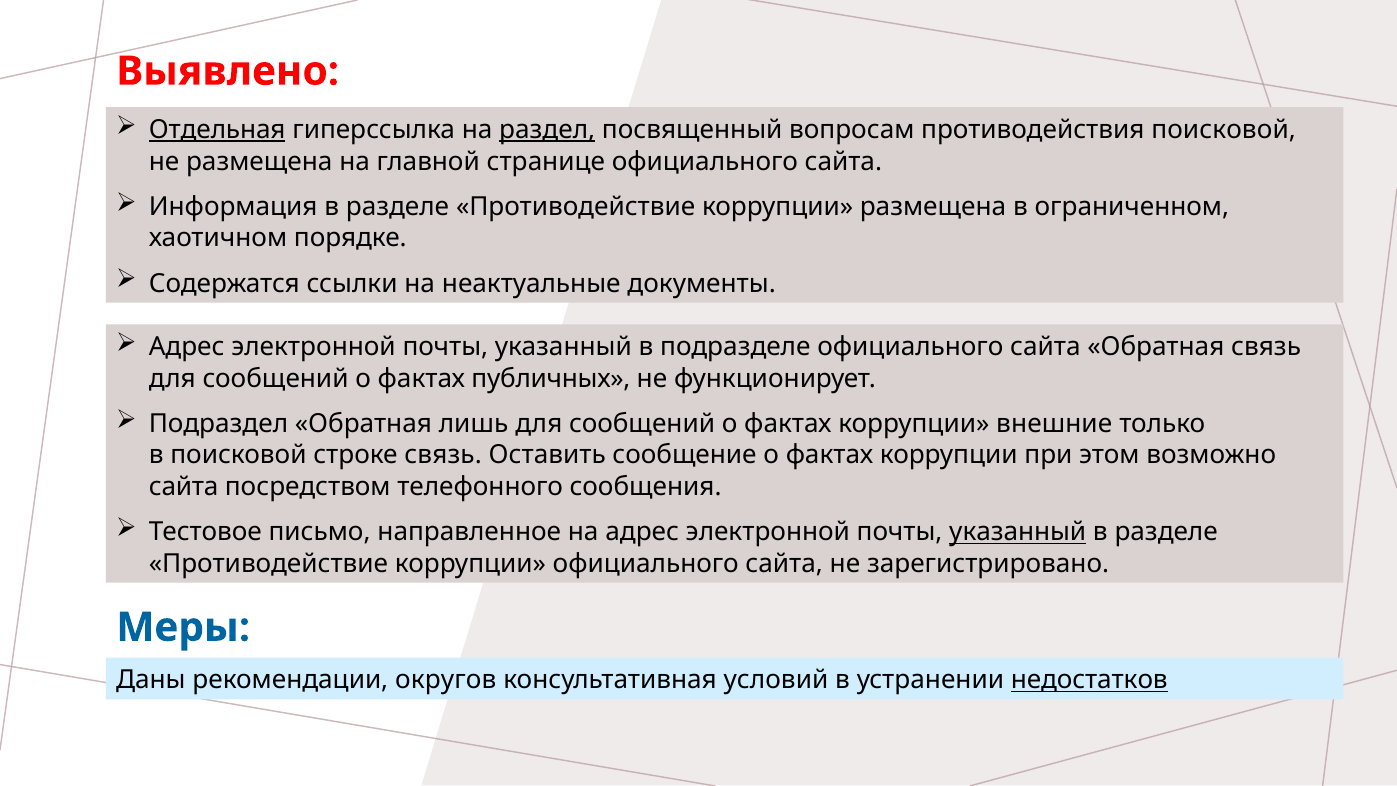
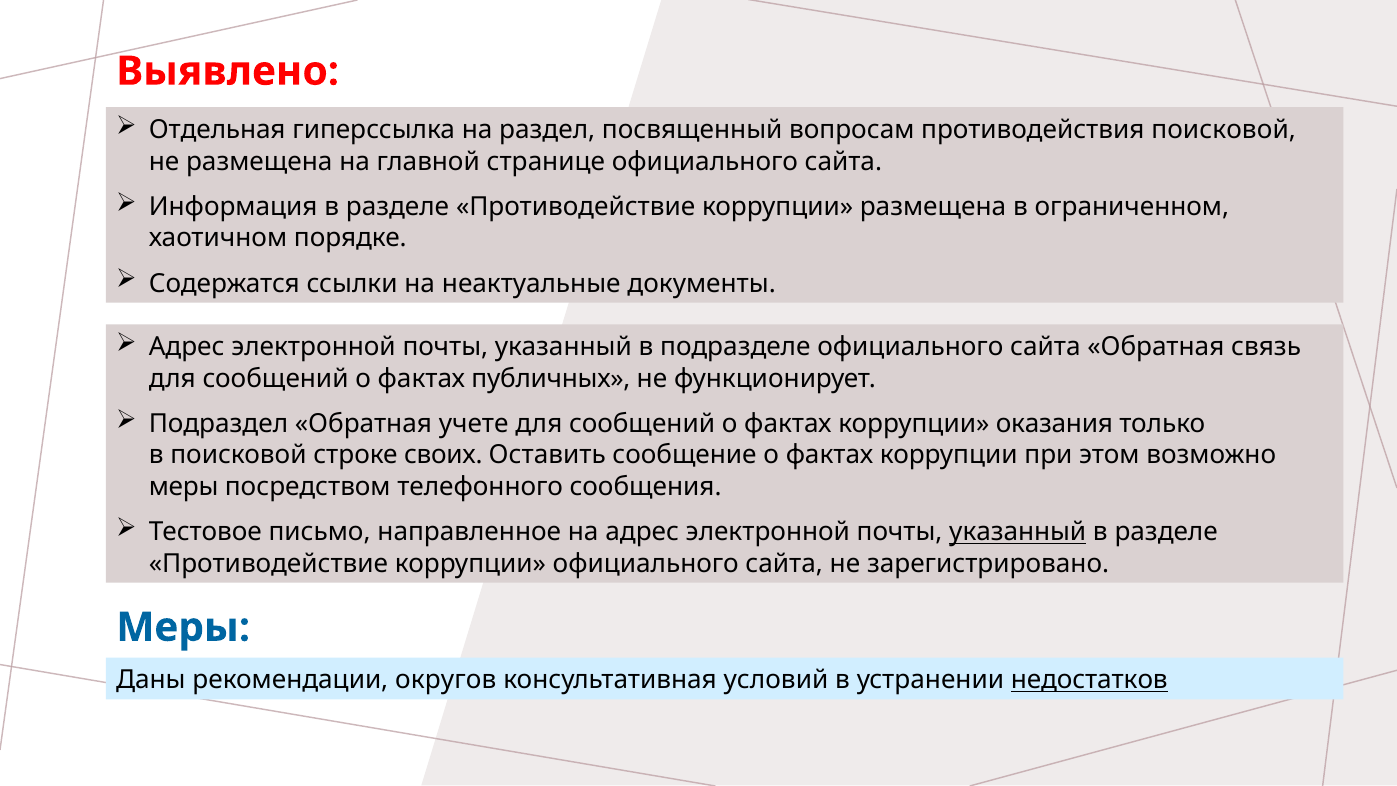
Отдельная underline: present -> none
раздел underline: present -> none
лишь: лишь -> учете
внешние: внешние -> оказания
строке связь: связь -> своих
сайта at (184, 487): сайта -> меры
